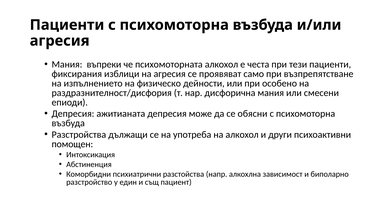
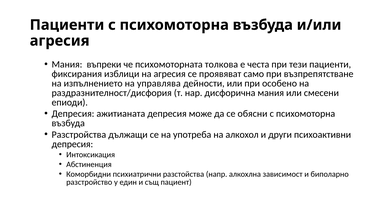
психомоторната алкохол: алкохол -> толкова
физическо: физическо -> управлява
помощен at (72, 144): помощен -> депресия
